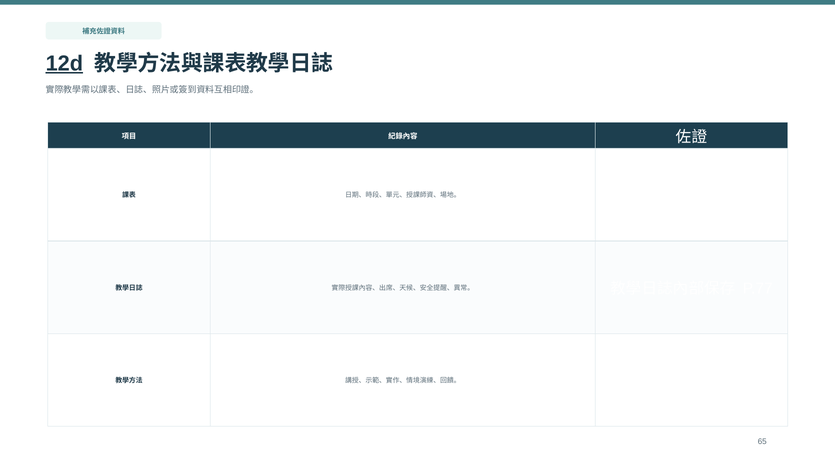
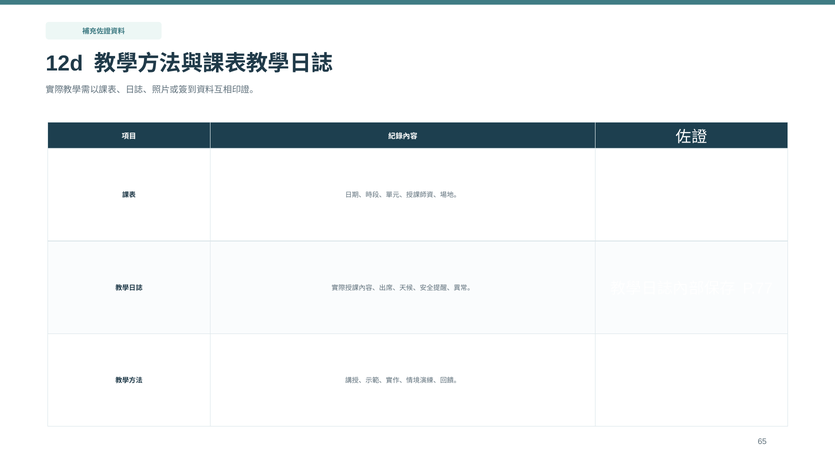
12d underline: present -> none
